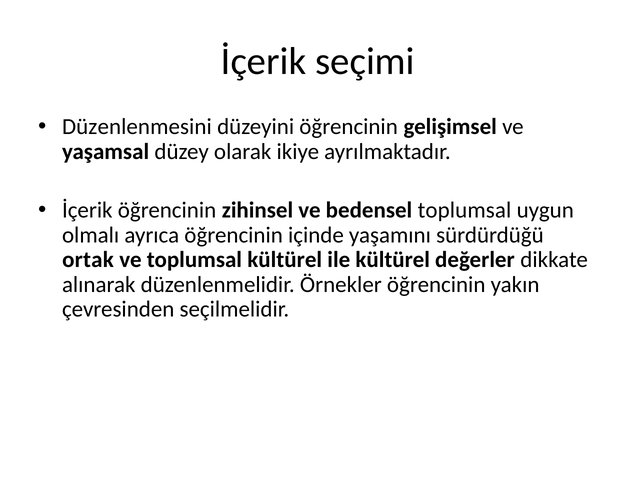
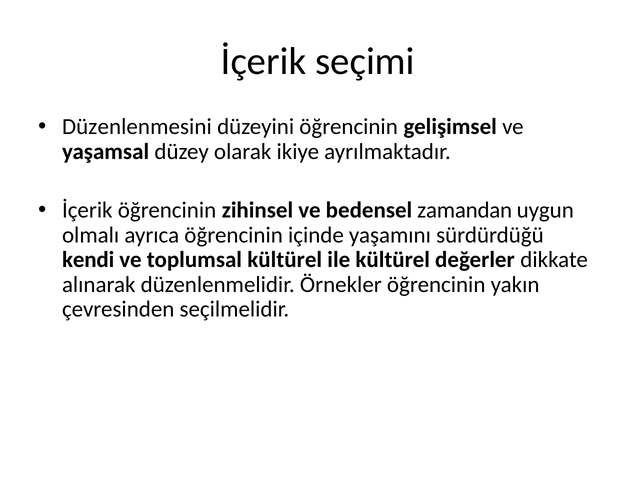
bedensel toplumsal: toplumsal -> zamandan
ortak: ortak -> kendi
